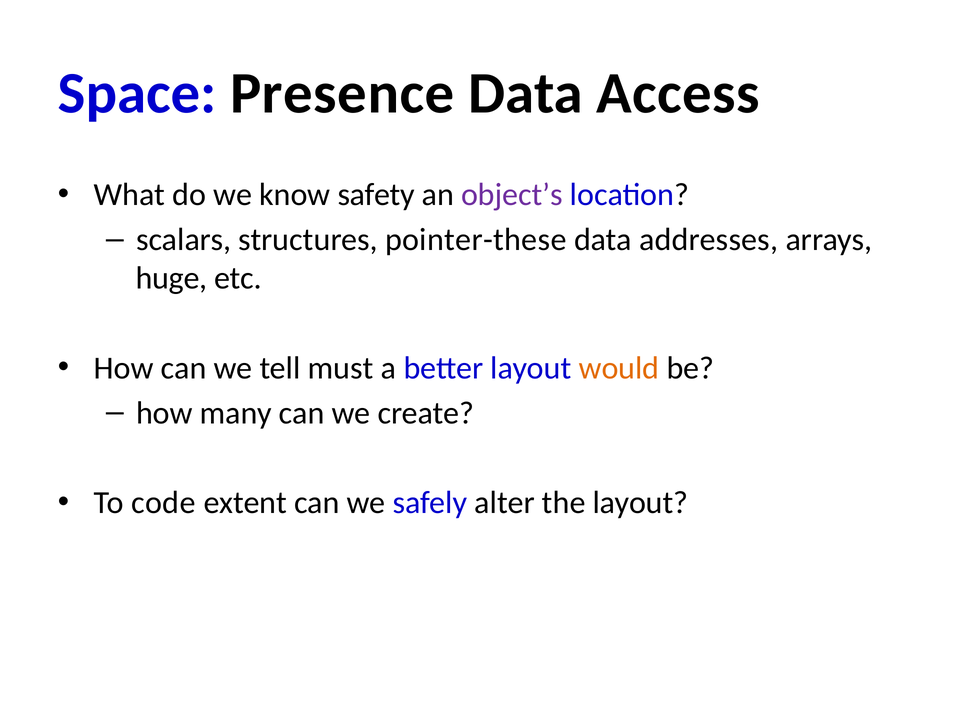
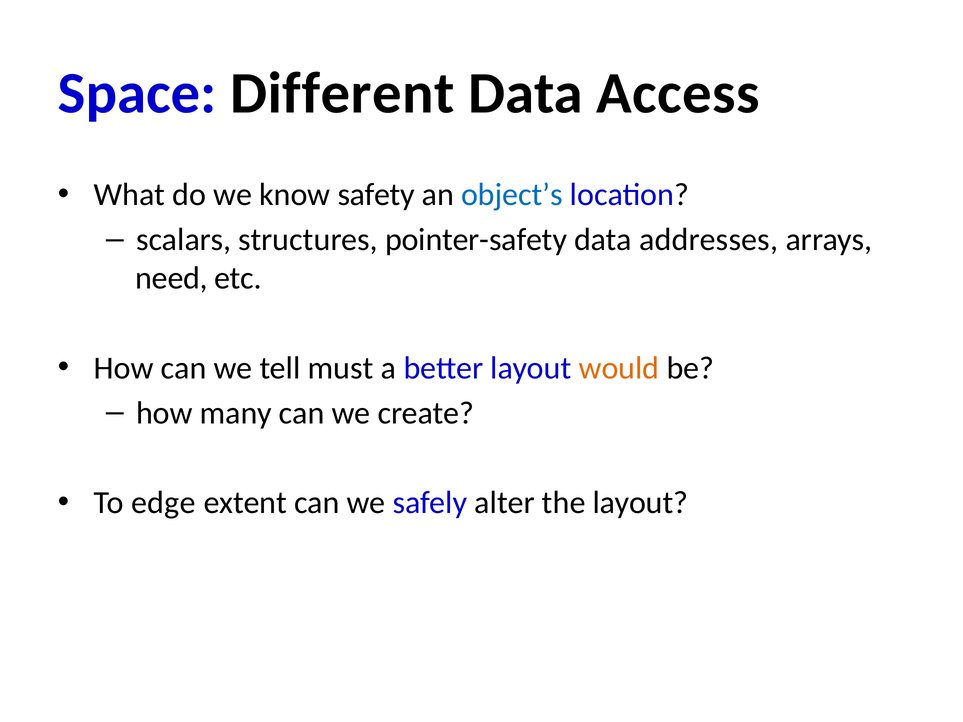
Presence: Presence -> Different
object’s colour: purple -> blue
pointer-these: pointer-these -> pointer-safety
huge: huge -> need
code: code -> edge
